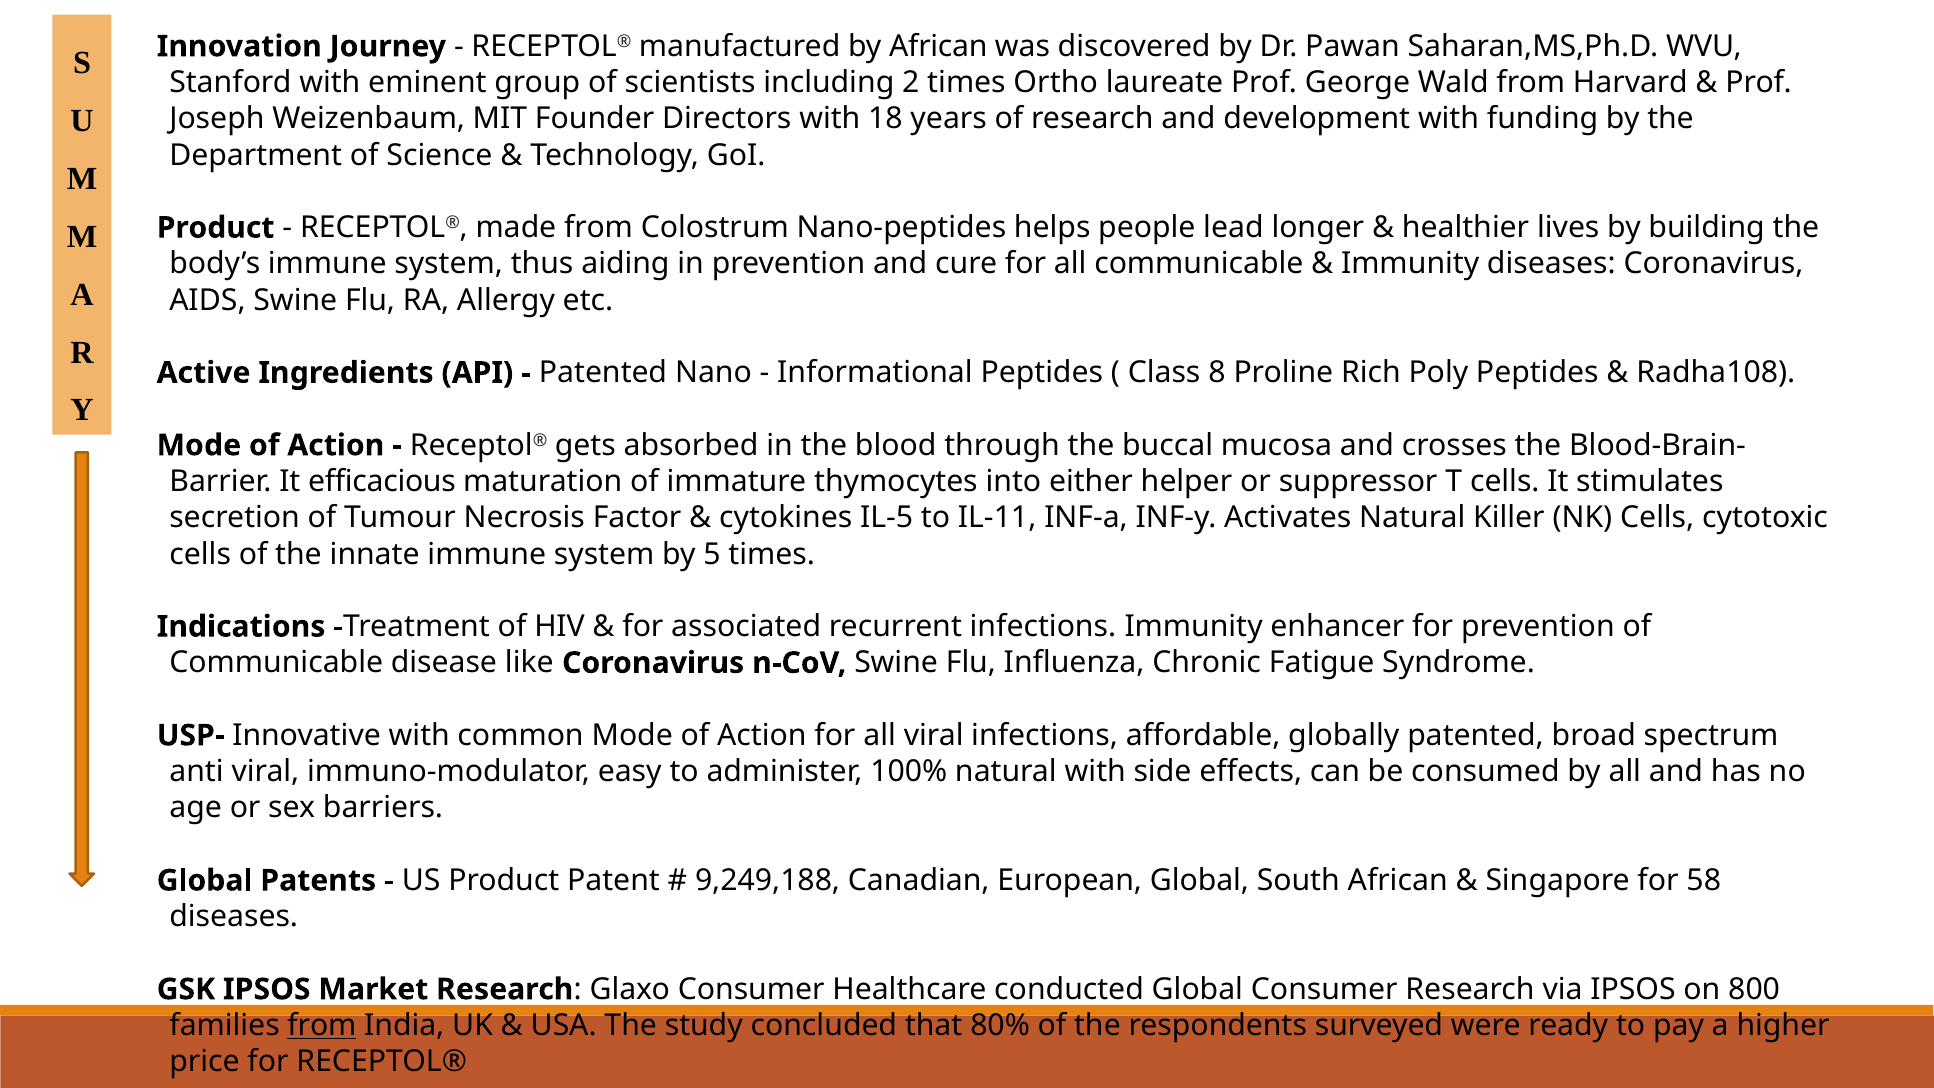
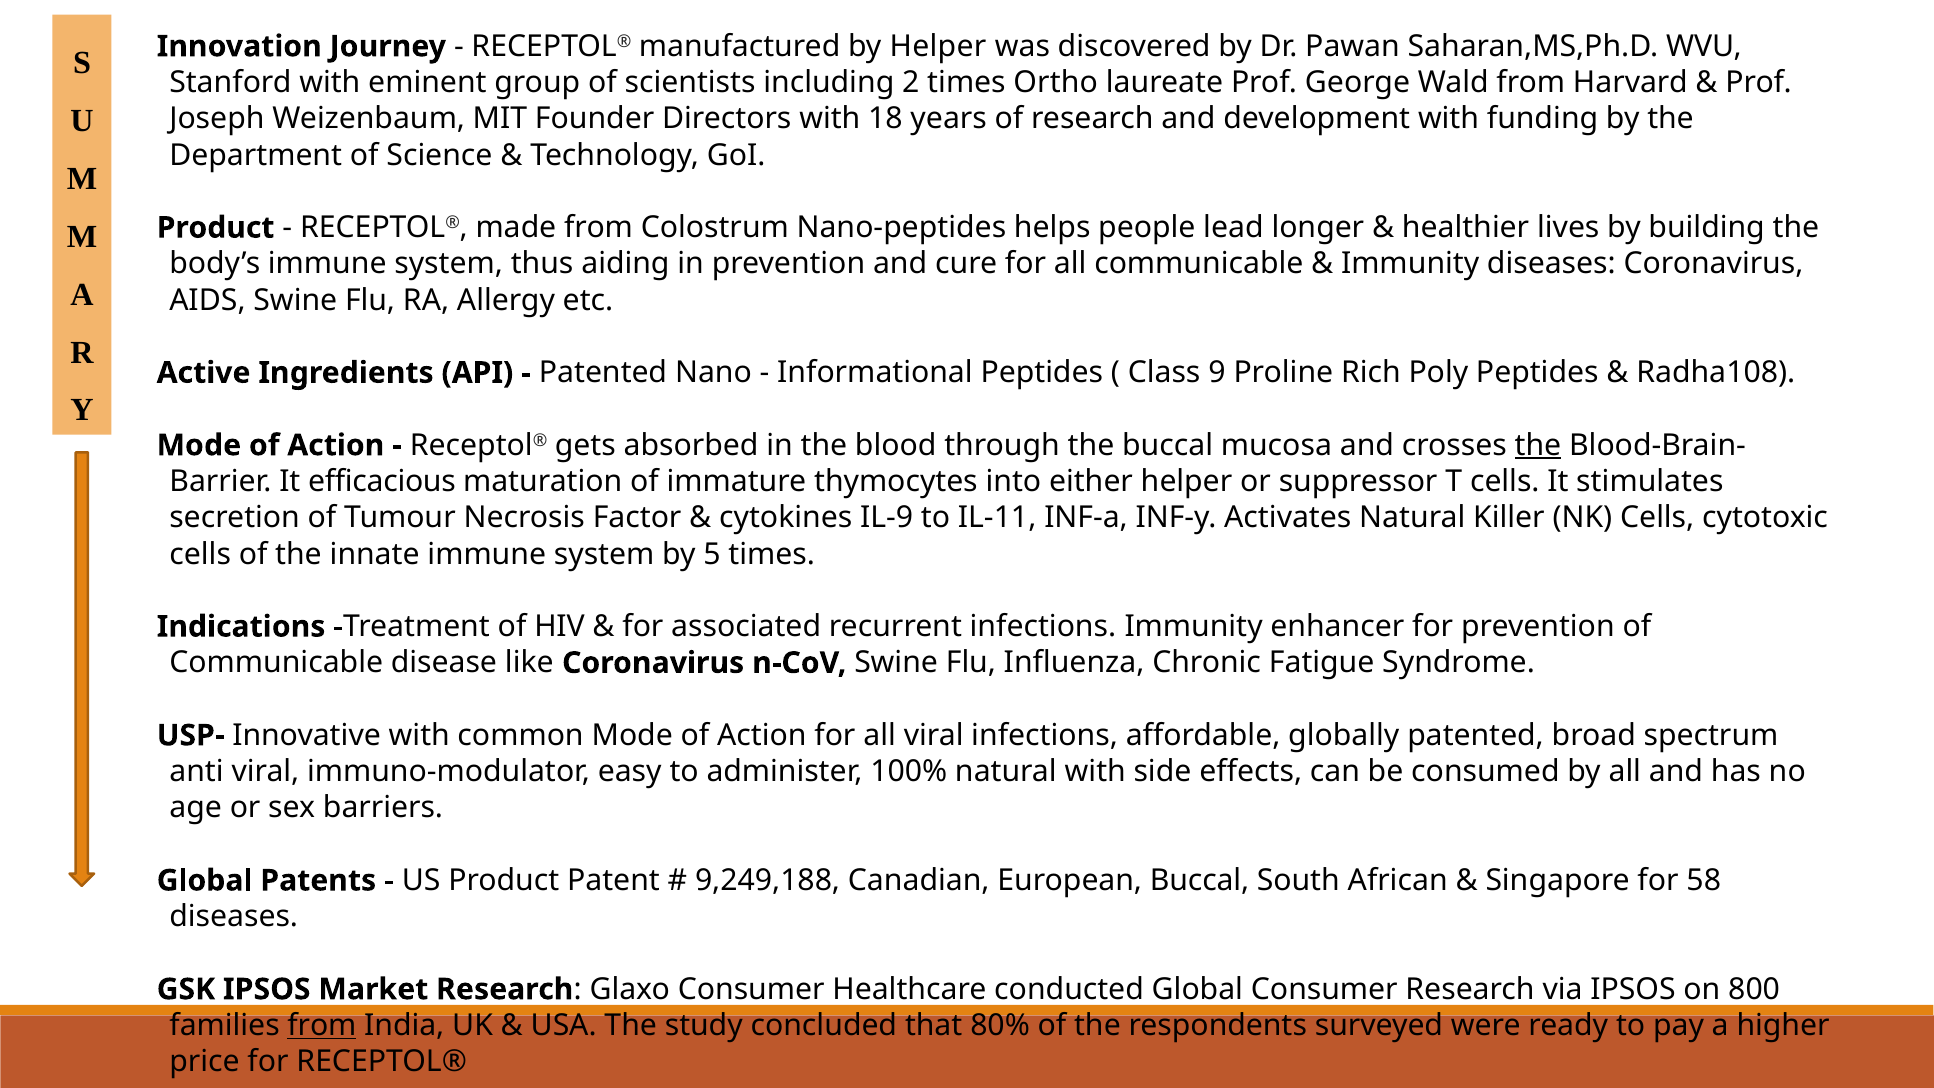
by African: African -> Helper
8: 8 -> 9
the at (1538, 445) underline: none -> present
IL-5: IL-5 -> IL-9
European Global: Global -> Buccal
